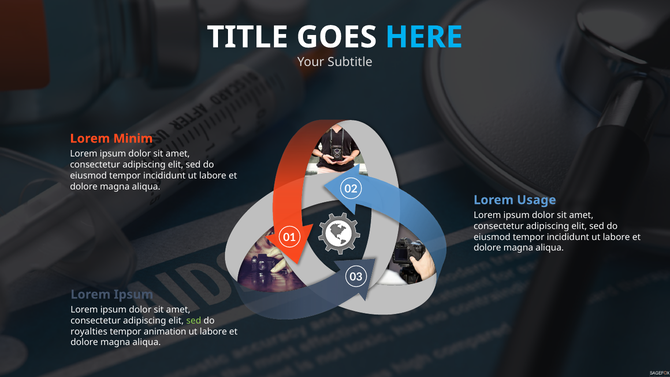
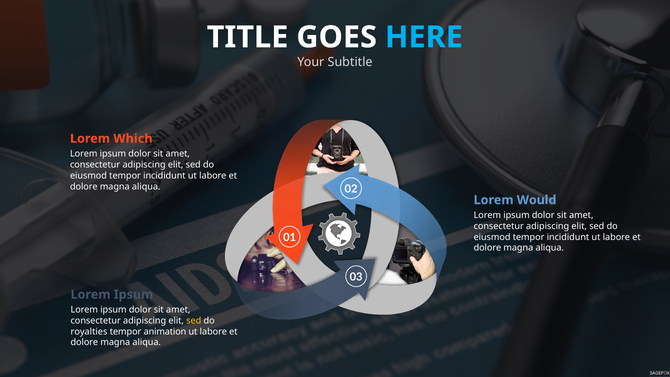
Minim: Minim -> Which
Usage: Usage -> Would
sed at (194, 321) colour: light green -> yellow
